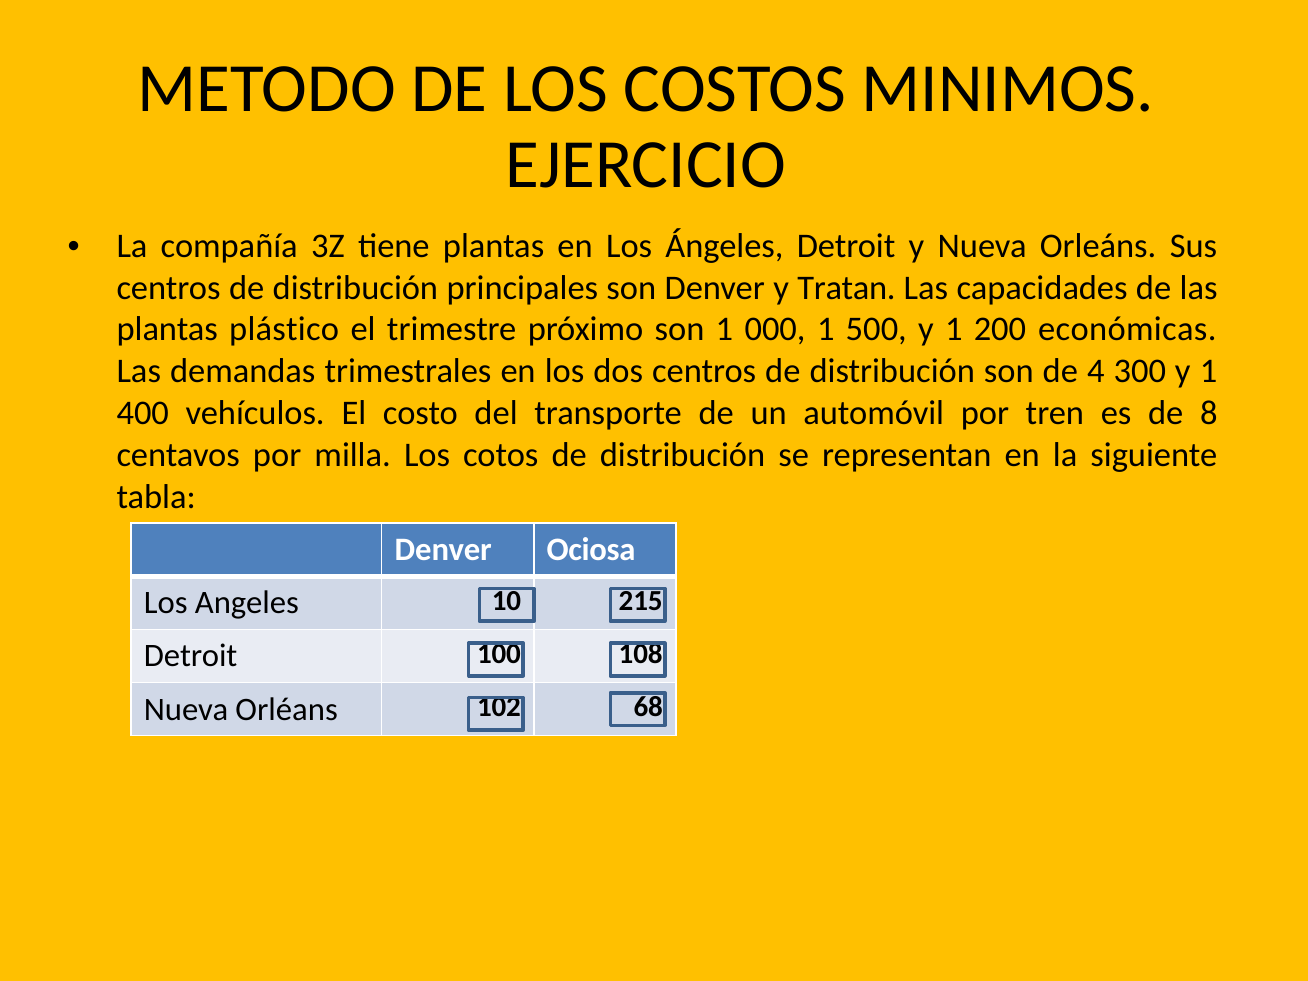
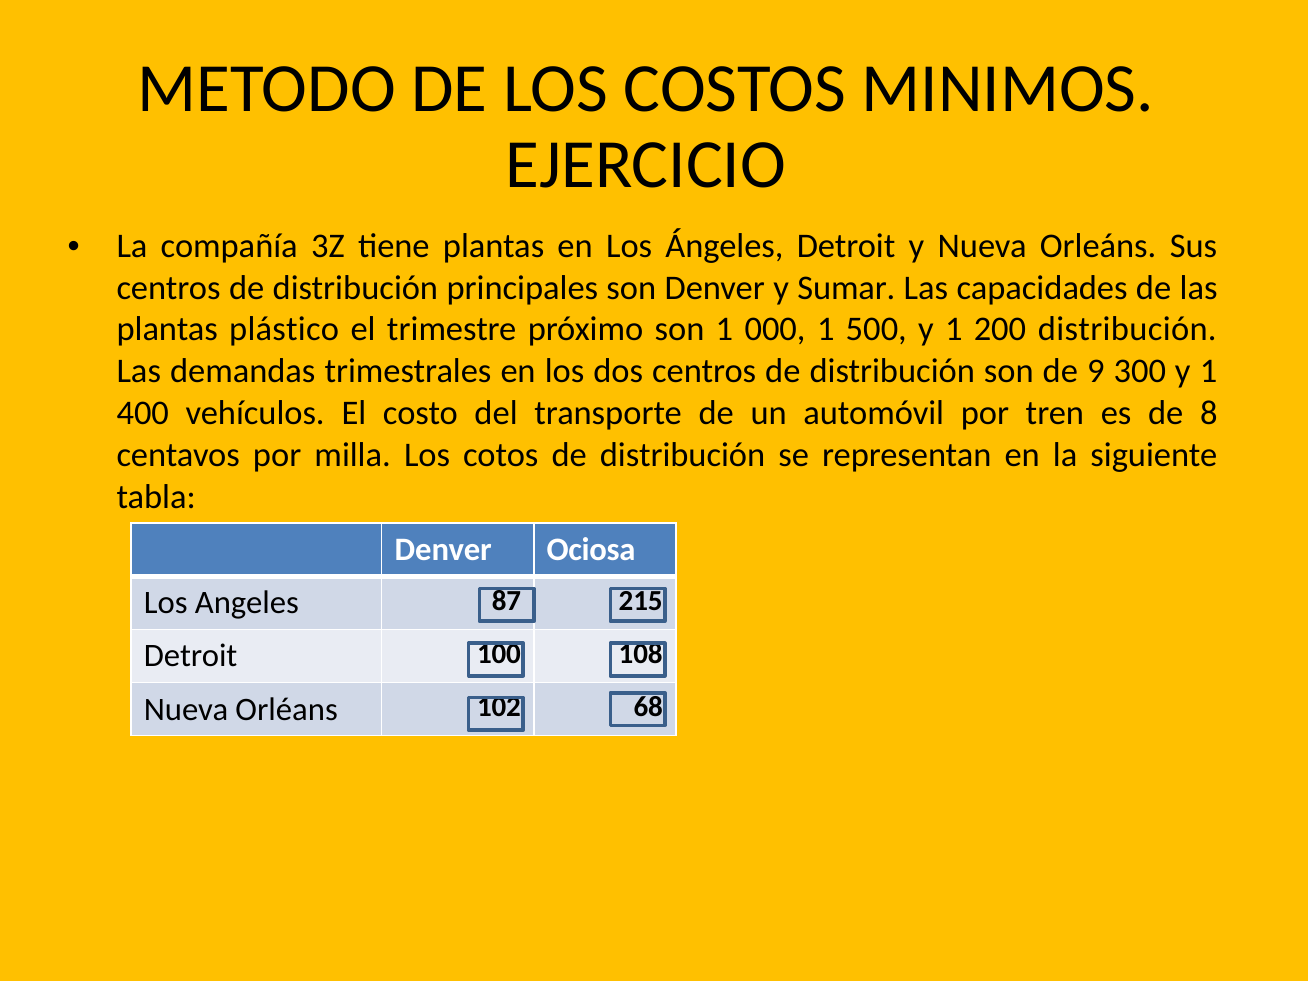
Tratan: Tratan -> Sumar
200 económicas: económicas -> distribución
4: 4 -> 9
10: 10 -> 87
